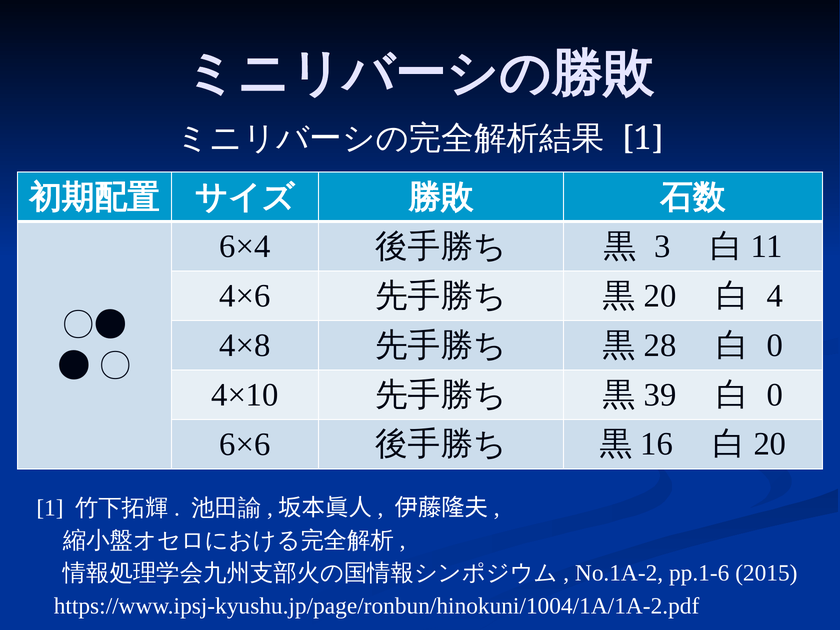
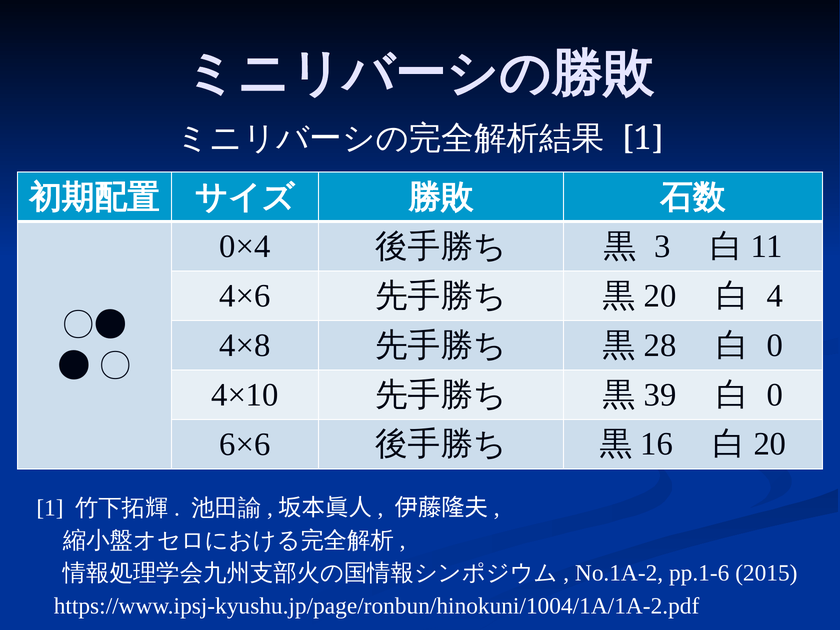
6×4: 6×4 -> 0×4
